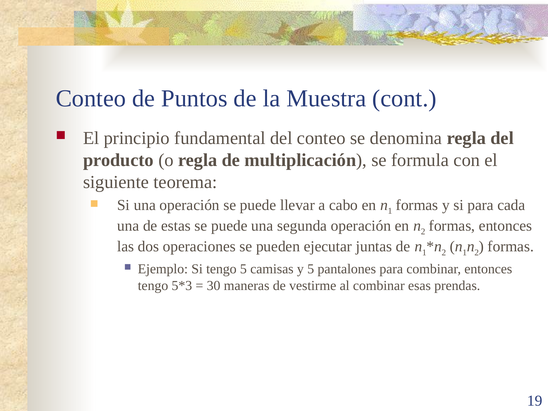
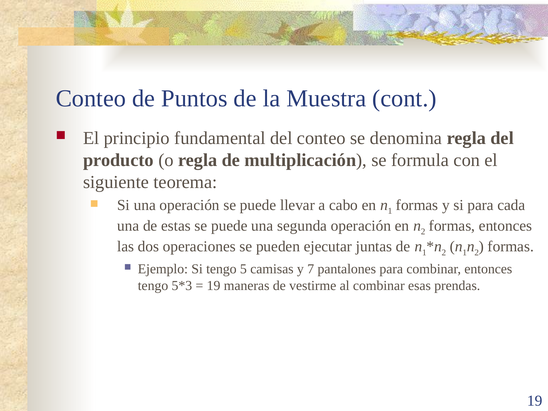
y 5: 5 -> 7
30 at (214, 286): 30 -> 19
